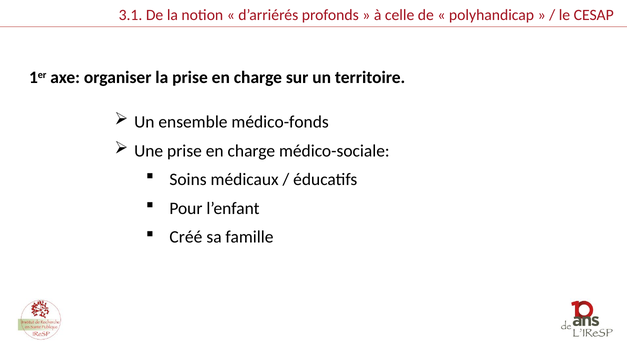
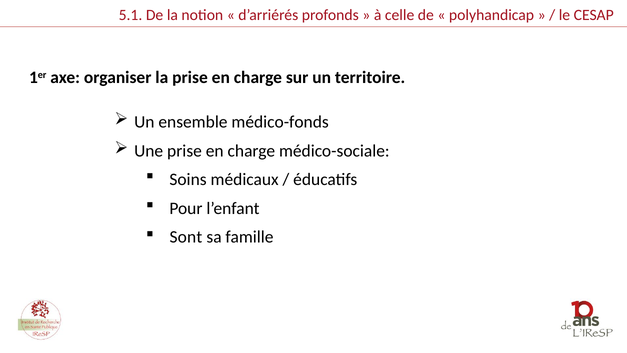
3.1: 3.1 -> 5.1
Créé: Créé -> Sont
